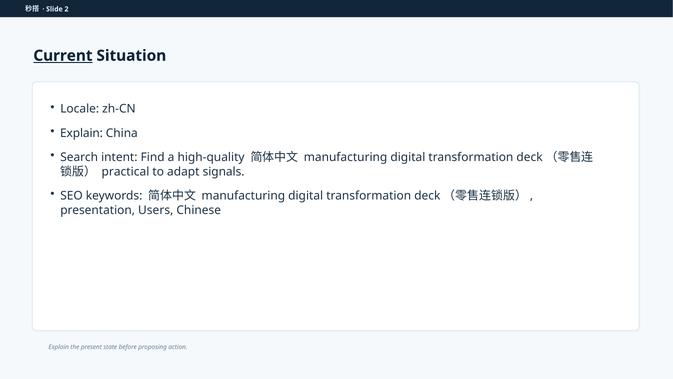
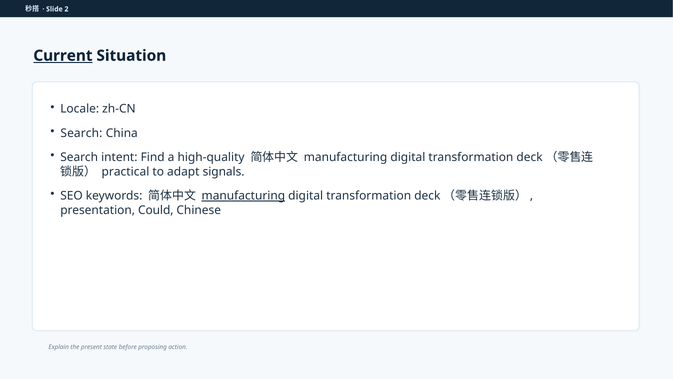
Explain at (82, 133): Explain -> Search
manufacturing at (243, 196) underline: none -> present
Users: Users -> Could
